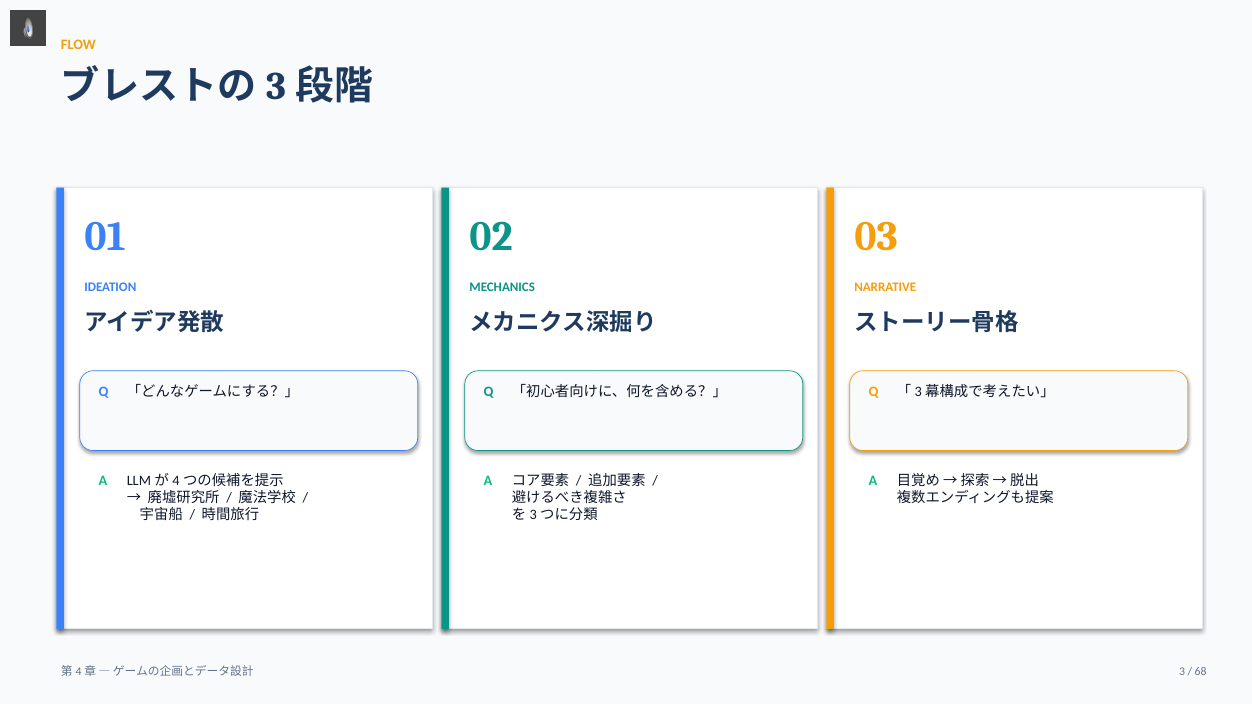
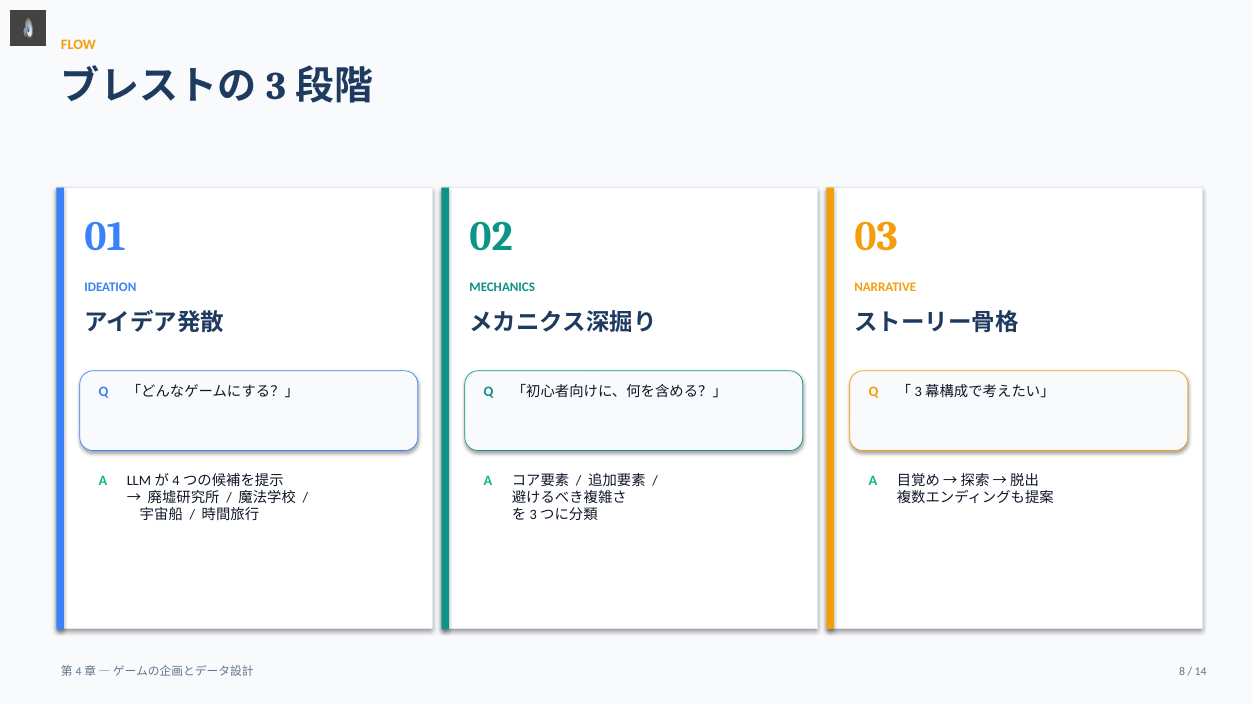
3: 3 -> 8
68: 68 -> 14
